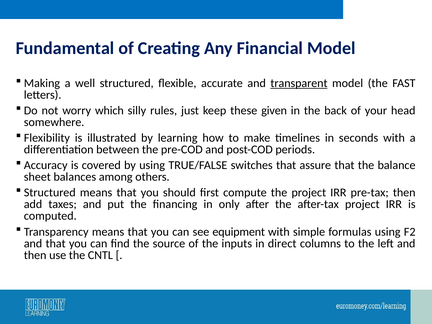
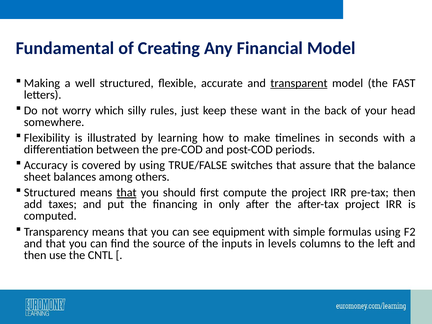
given: given -> want
that at (127, 193) underline: none -> present
direct: direct -> levels
